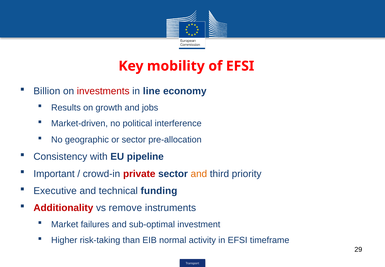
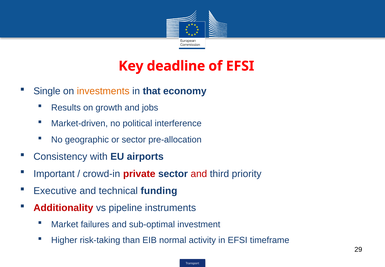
mobility: mobility -> deadline
Billion: Billion -> Single
investments colour: red -> orange
line: line -> that
pipeline: pipeline -> airports
and at (199, 174) colour: orange -> red
remove: remove -> pipeline
